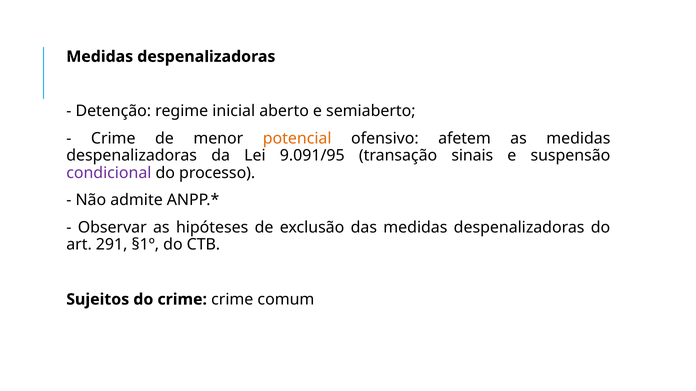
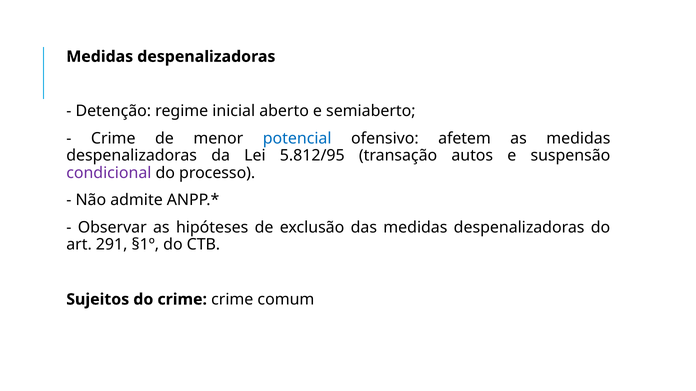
potencial colour: orange -> blue
9.091/95: 9.091/95 -> 5.812/95
sinais: sinais -> autos
